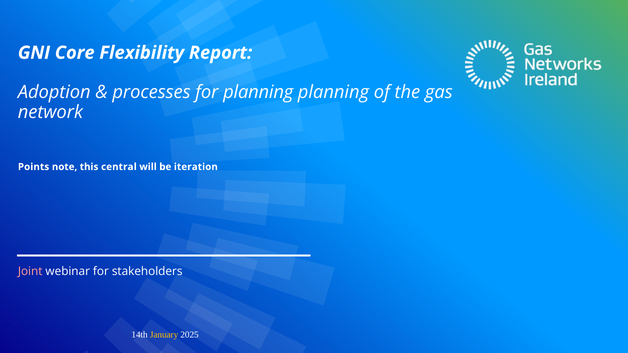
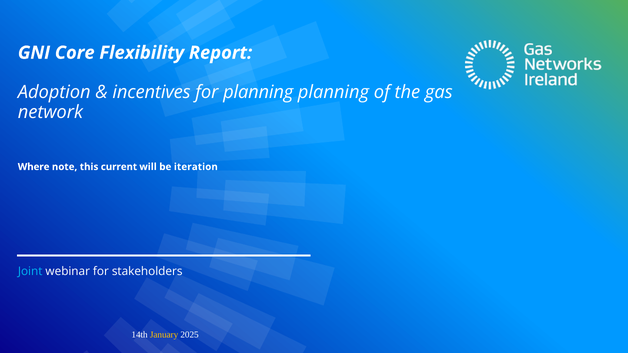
processes: processes -> incentives
Points: Points -> Where
central: central -> current
Joint colour: pink -> light blue
